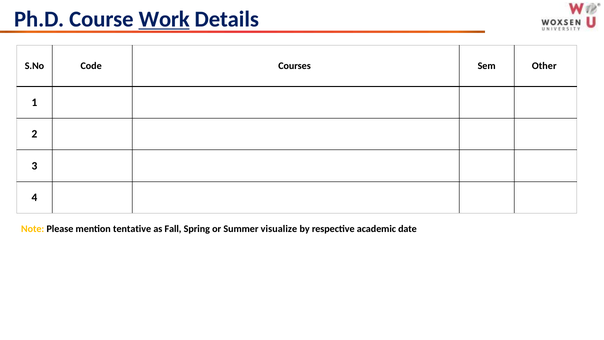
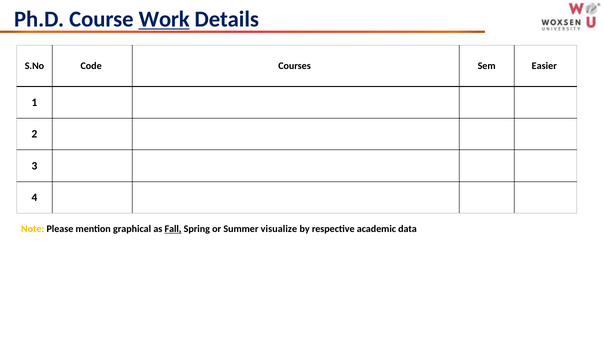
Other: Other -> Easier
tentative: tentative -> graphical
Fall underline: none -> present
date: date -> data
